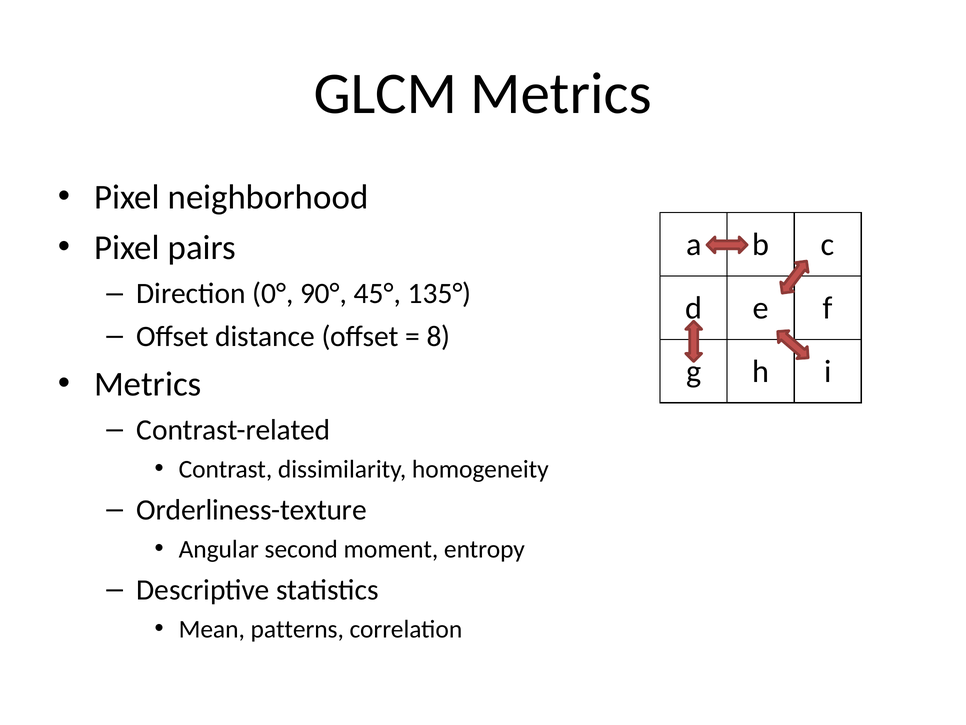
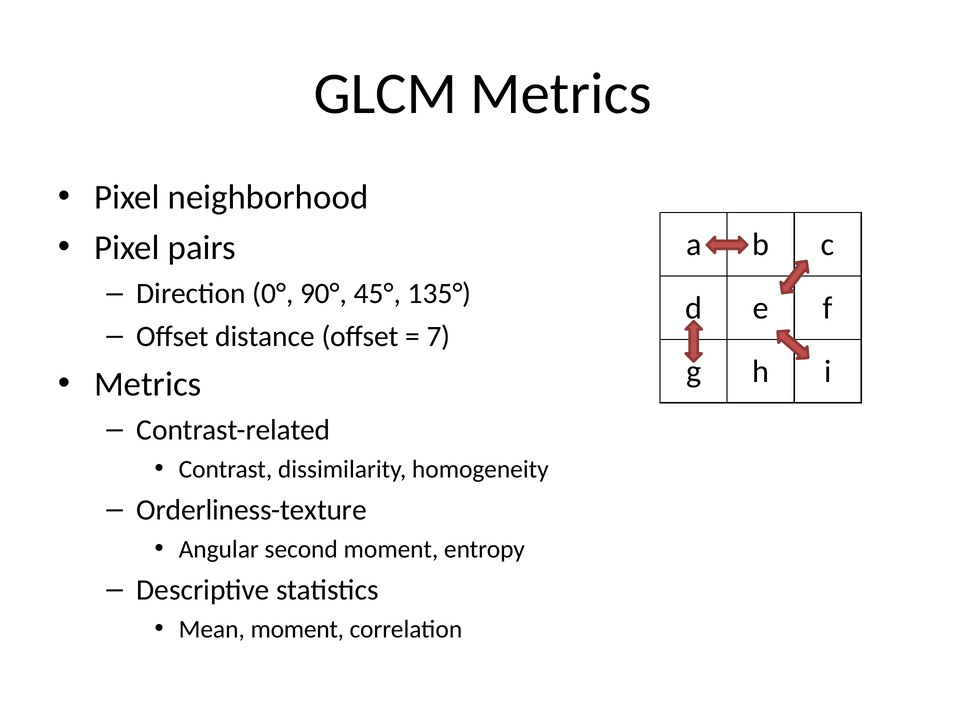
8: 8 -> 7
Mean patterns: patterns -> moment
